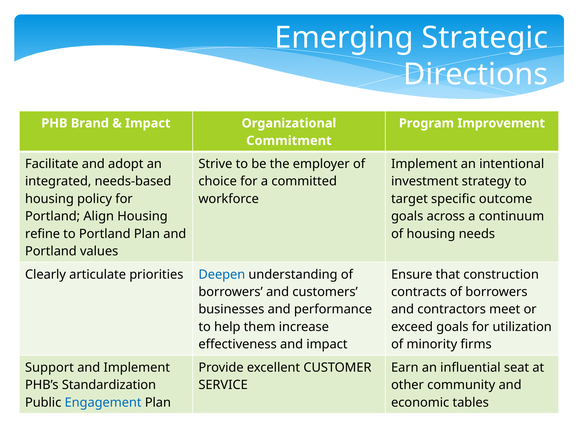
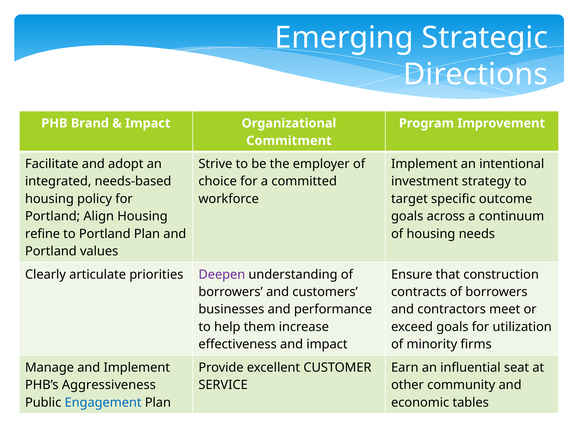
Deepen colour: blue -> purple
Support: Support -> Manage
Standardization: Standardization -> Aggressiveness
